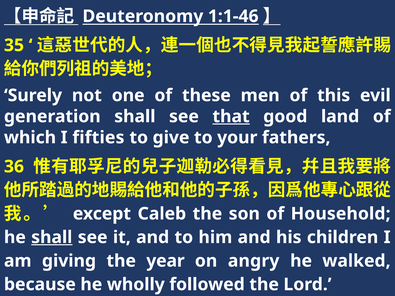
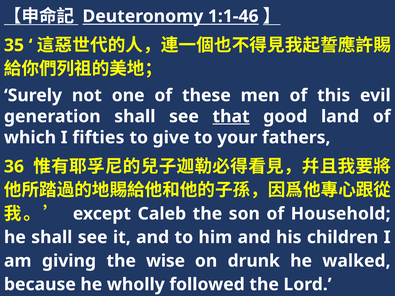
shall at (52, 237) underline: present -> none
year: year -> wise
angry: angry -> drunk
